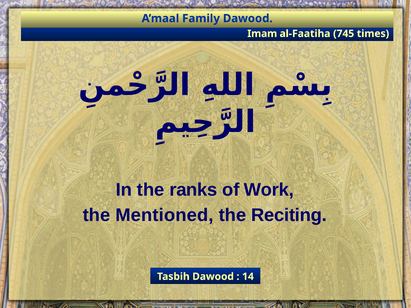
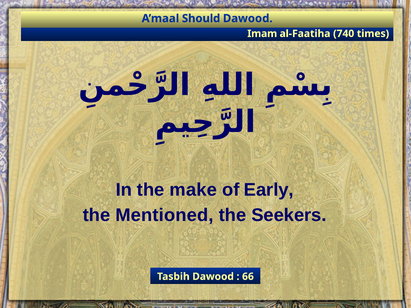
Family: Family -> Should
745: 745 -> 740
ranks: ranks -> make
Work: Work -> Early
Reciting: Reciting -> Seekers
14: 14 -> 66
